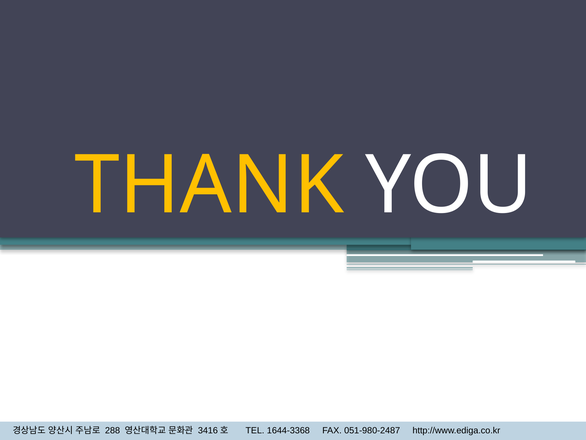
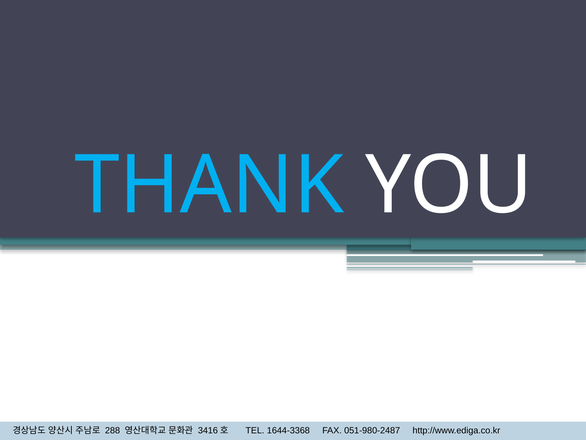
THANK colour: yellow -> light blue
